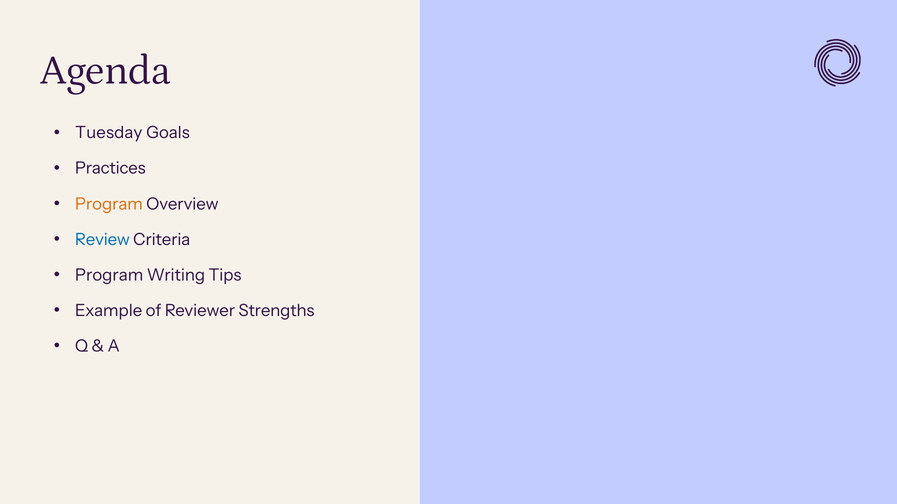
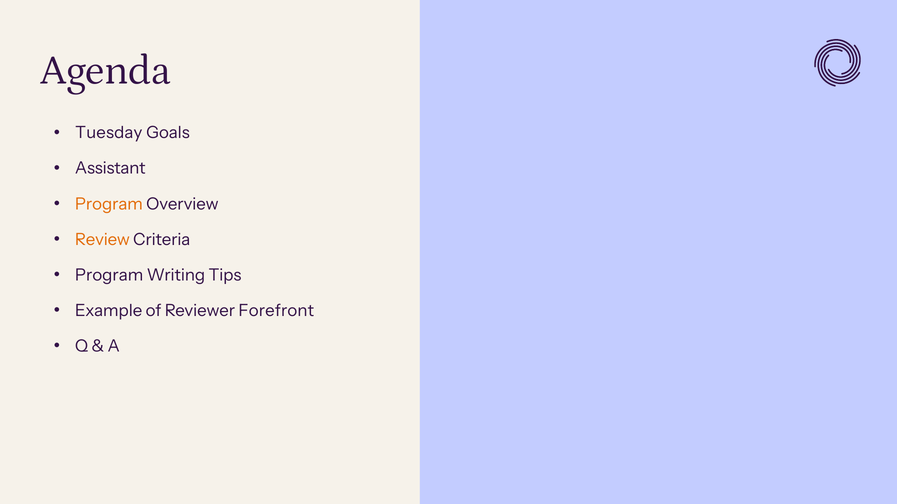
Practices: Practices -> Assistant
Review colour: blue -> orange
Strengths: Strengths -> Forefront
